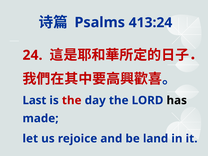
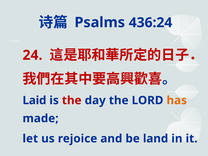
413:24: 413:24 -> 436:24
Last: Last -> Laid
has colour: black -> orange
